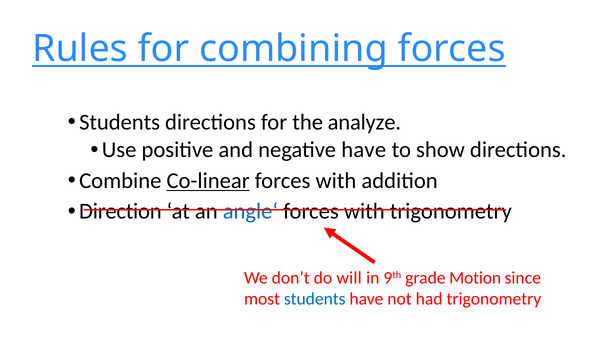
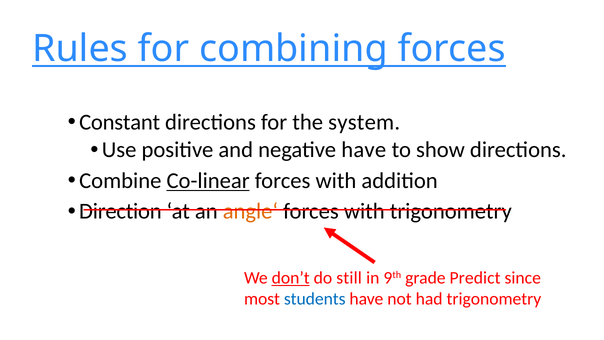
Students at (120, 122): Students -> Constant
analyze: analyze -> system
angle‘ colour: blue -> orange
don’t underline: none -> present
will: will -> still
Motion: Motion -> Predict
